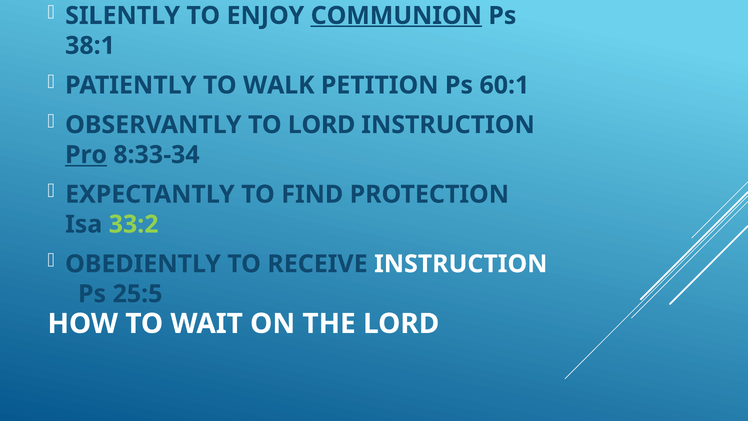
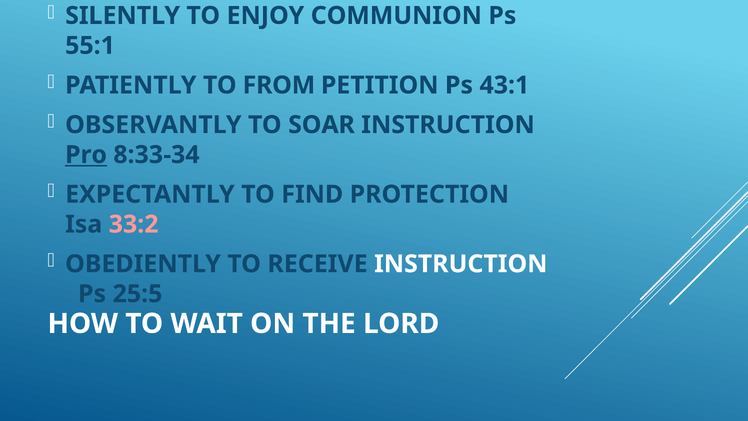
COMMUNION underline: present -> none
38:1: 38:1 -> 55:1
WALK: WALK -> FROM
60:1: 60:1 -> 43:1
TO LORD: LORD -> SOAR
33:2 colour: light green -> pink
